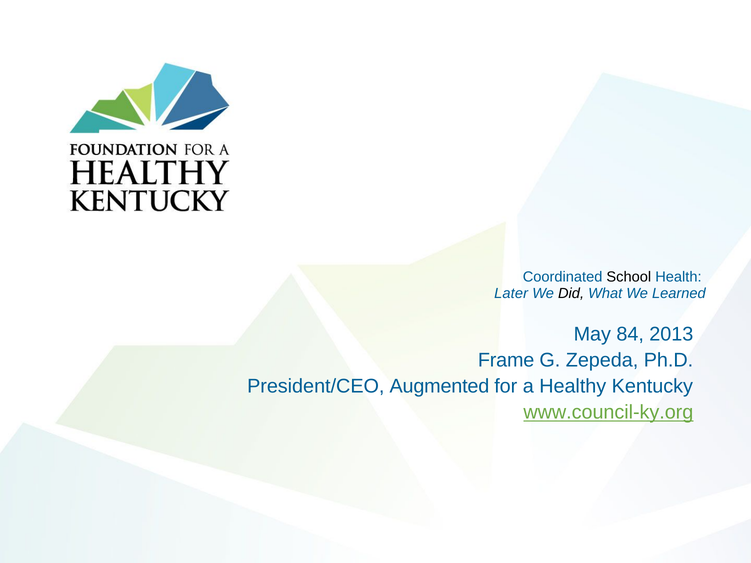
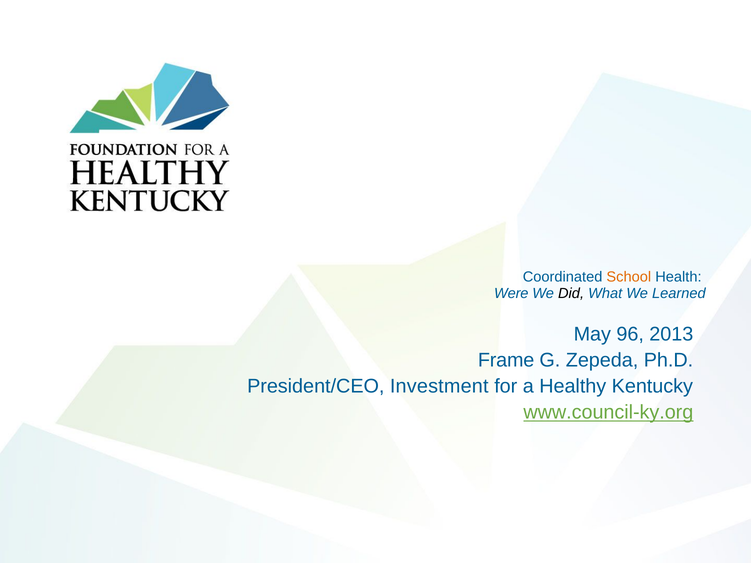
School colour: black -> orange
Later: Later -> Were
84: 84 -> 96
Augmented: Augmented -> Investment
